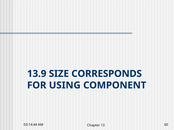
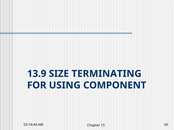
CORRESPONDS: CORRESPONDS -> TERMINATING
